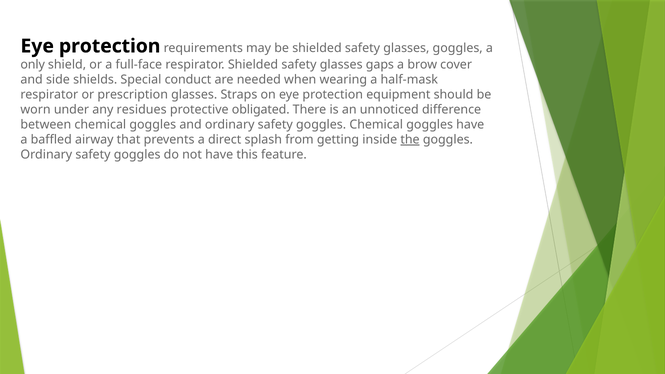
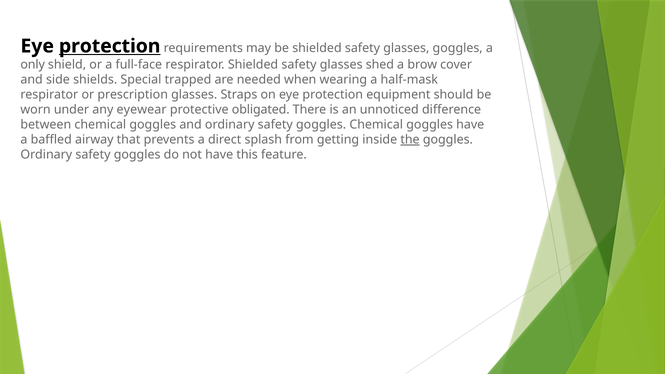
protection at (110, 46) underline: none -> present
gaps: gaps -> shed
conduct: conduct -> trapped
residues: residues -> eyewear
